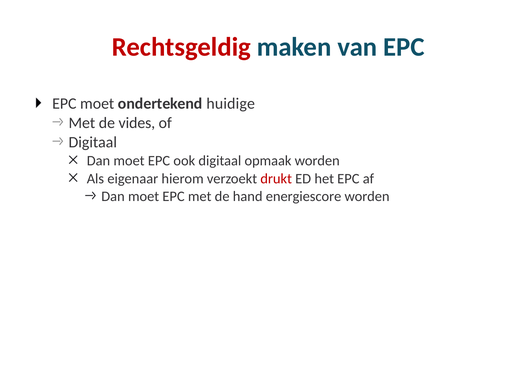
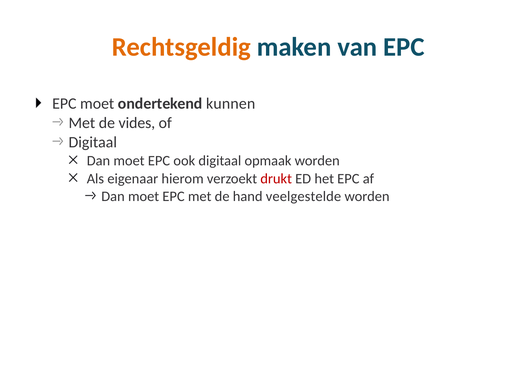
Rechtsgeldig colour: red -> orange
huidige: huidige -> kunnen
energiescore: energiescore -> veelgestelde
